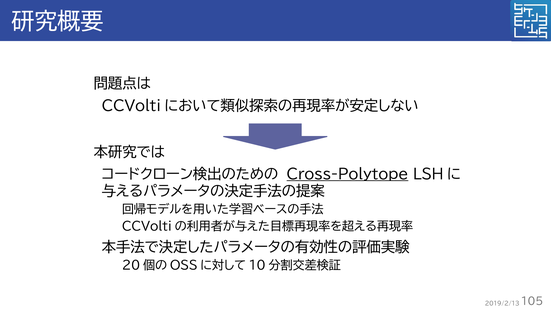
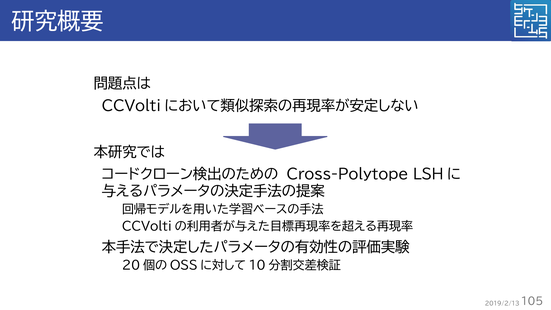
Cross-Polytope underline: present -> none
